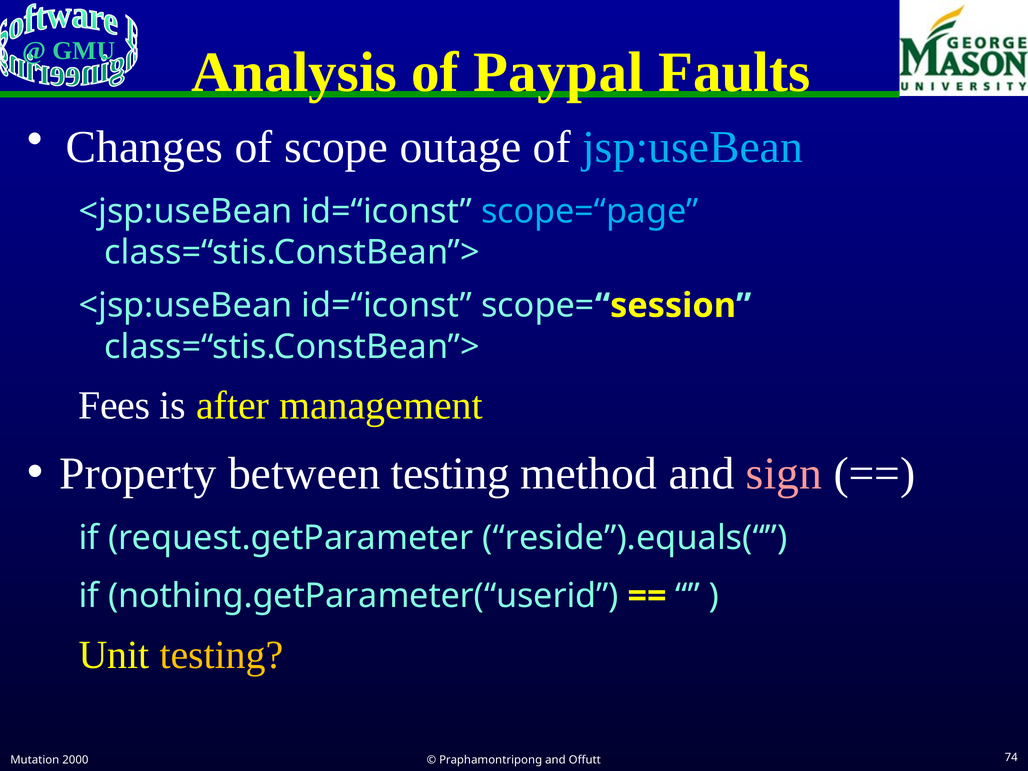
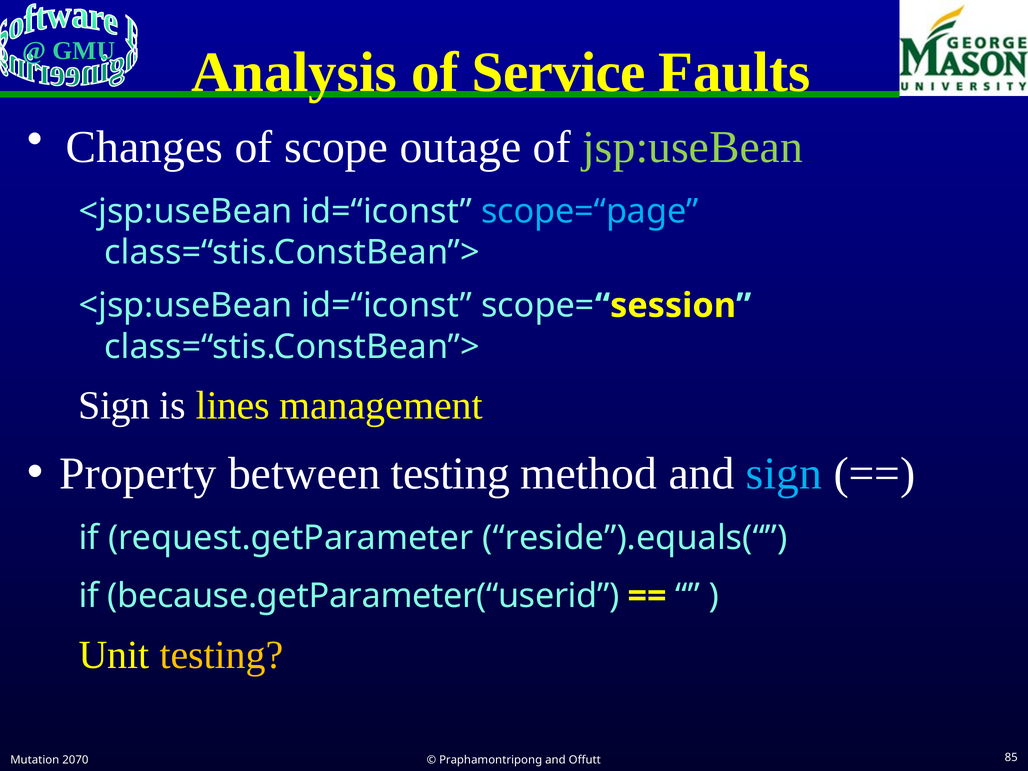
Paypal: Paypal -> Service
jsp:useBean colour: light blue -> light green
Fees at (114, 406): Fees -> Sign
after: after -> lines
sign at (784, 473) colour: pink -> light blue
nothing.getParameter(“userid: nothing.getParameter(“userid -> because.getParameter(“userid
2000: 2000 -> 2070
74: 74 -> 85
